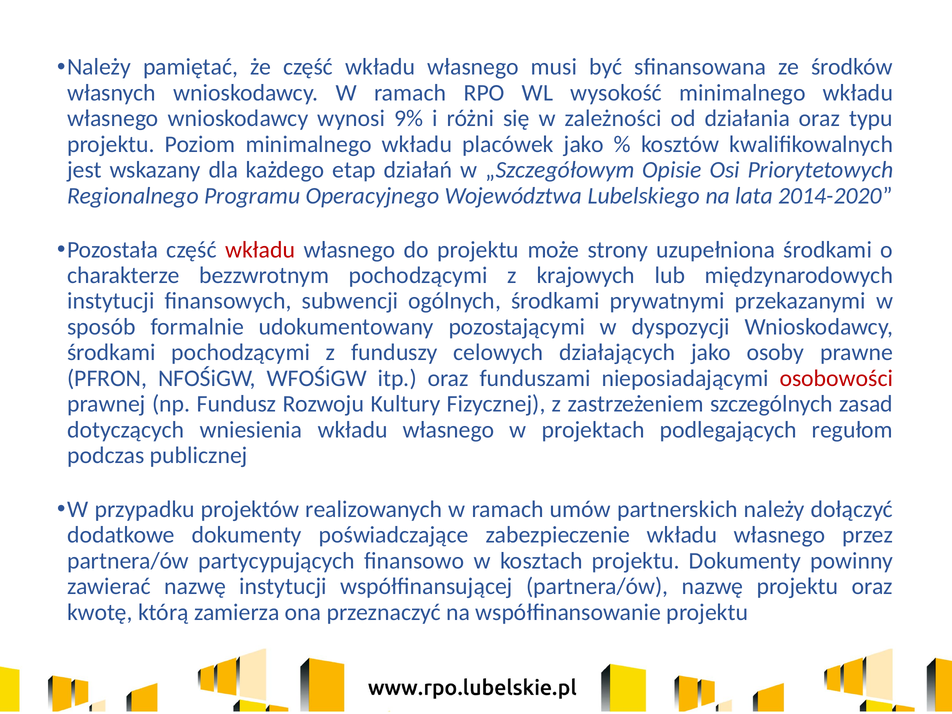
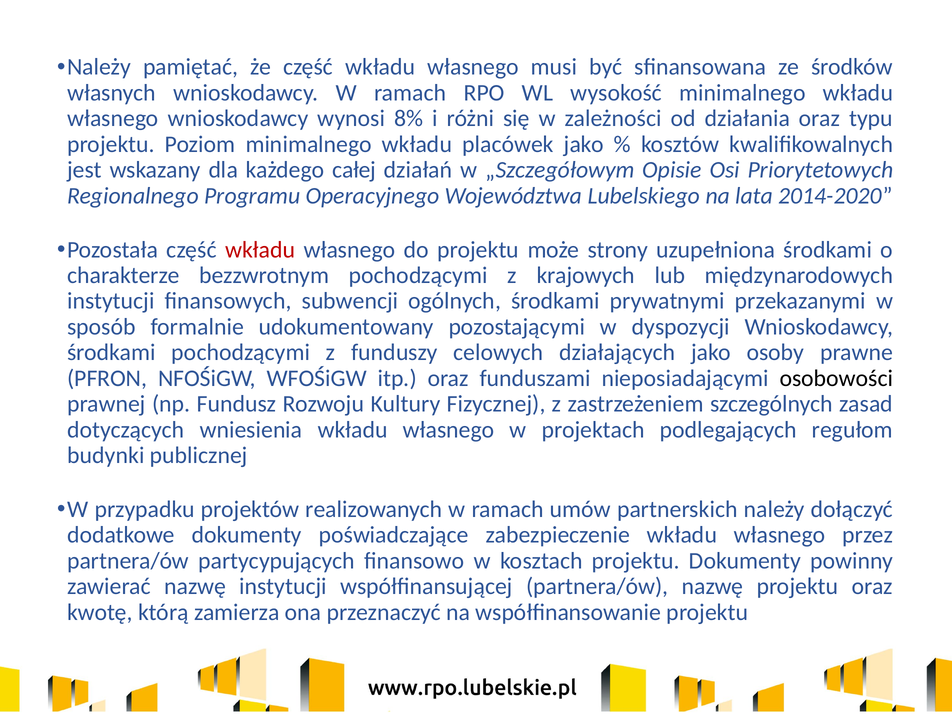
9%: 9% -> 8%
etap: etap -> całej
osobowości colour: red -> black
podczas: podczas -> budynki
